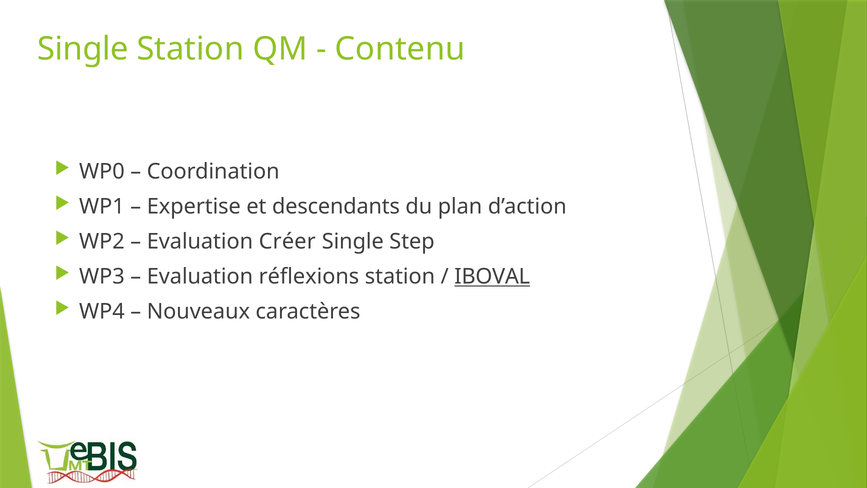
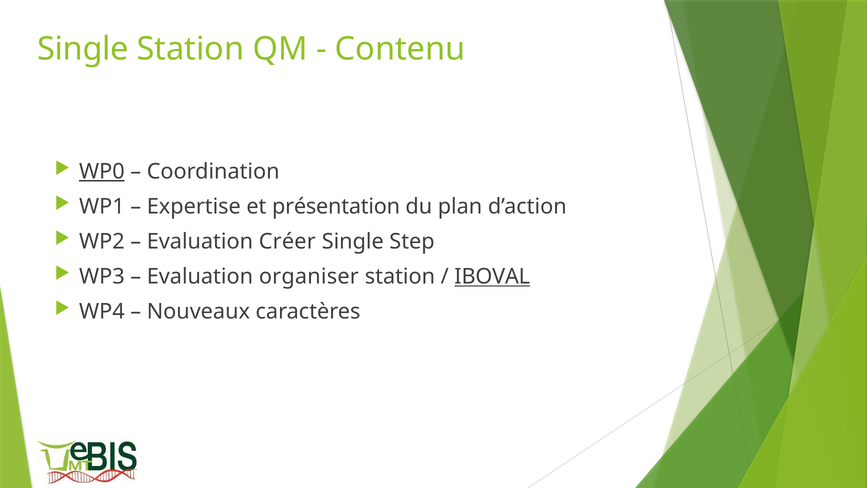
WP0 underline: none -> present
descendants: descendants -> présentation
réflexions: réflexions -> organiser
